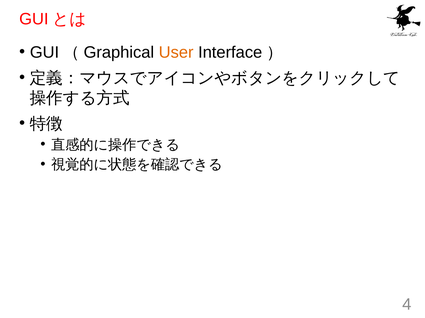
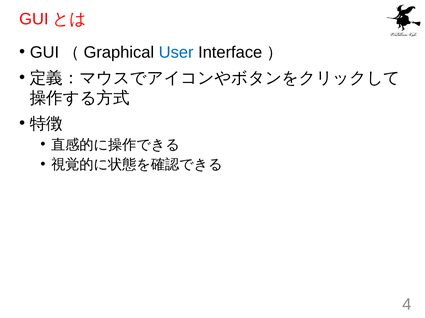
User colour: orange -> blue
